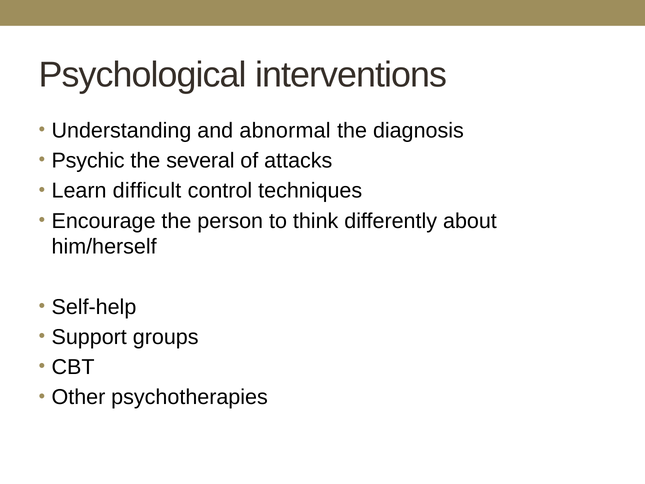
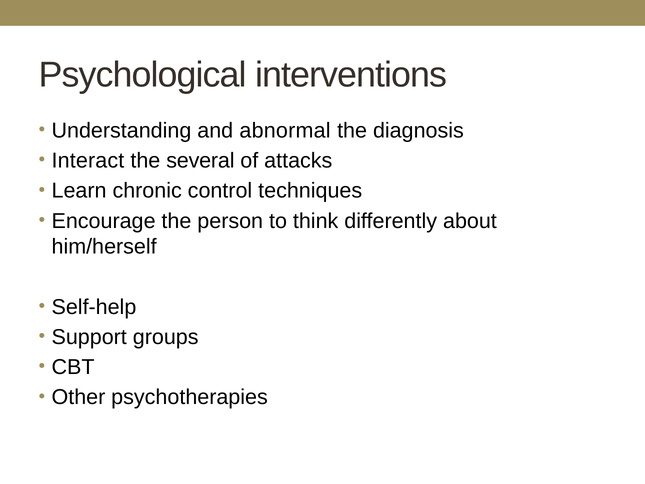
Psychic: Psychic -> Interact
difficult: difficult -> chronic
